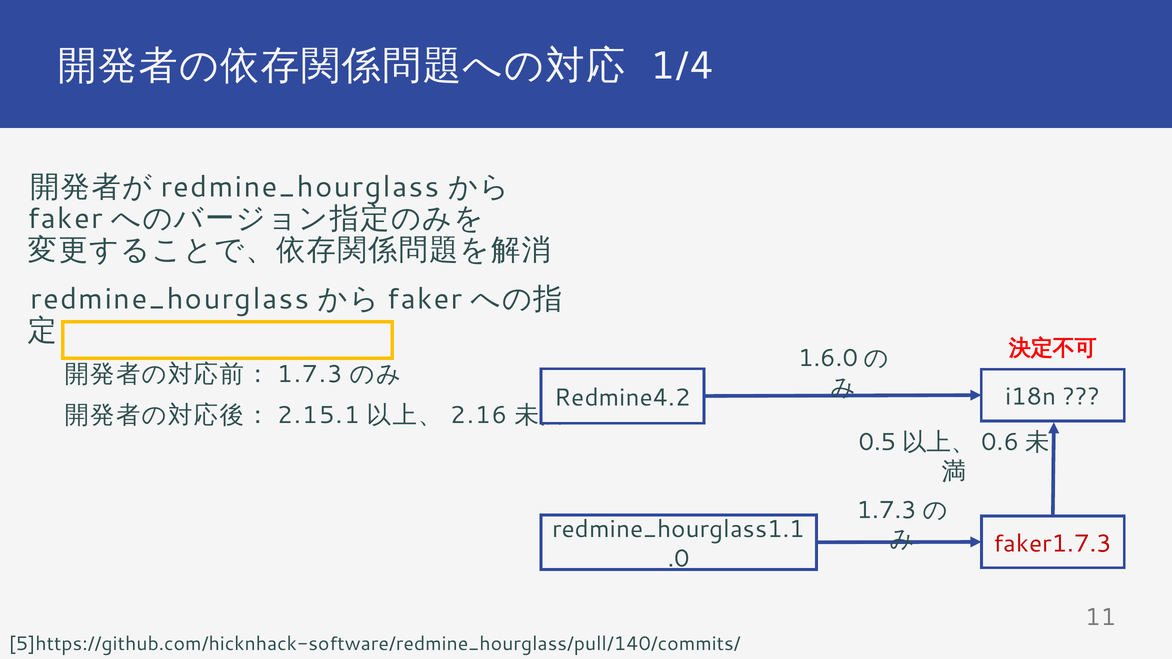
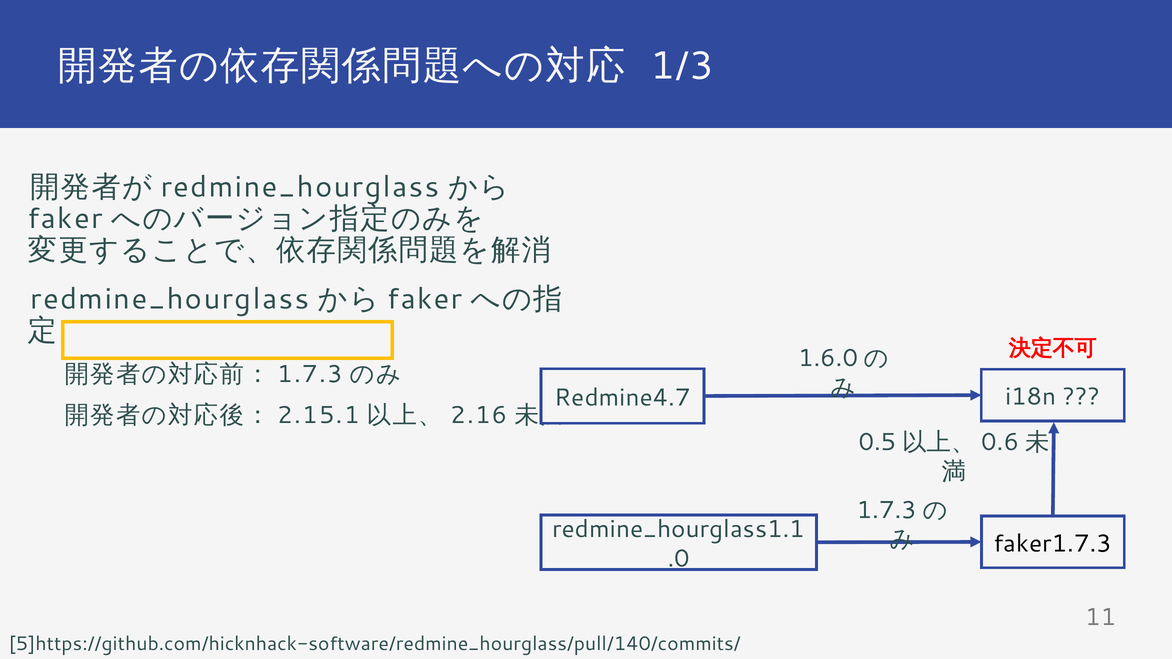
1/4: 1/4 -> 1/3
Redmine4.2: Redmine4.2 -> Redmine4.7
faker1.7.3 colour: red -> black
